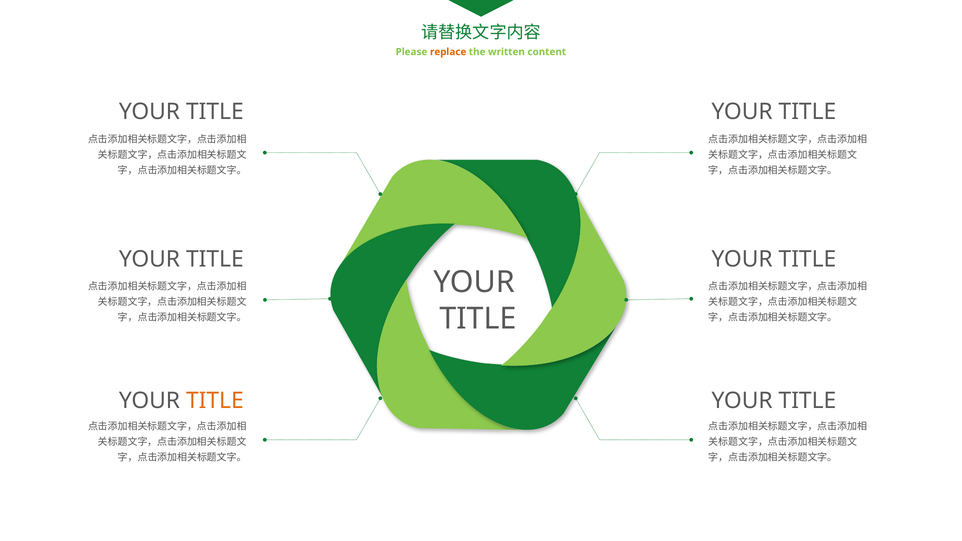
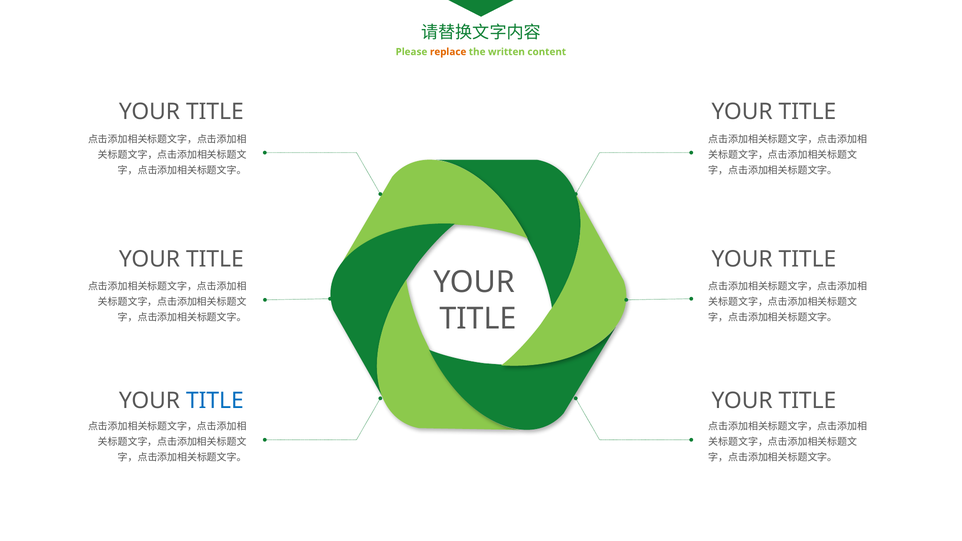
TITLE at (215, 401) colour: orange -> blue
